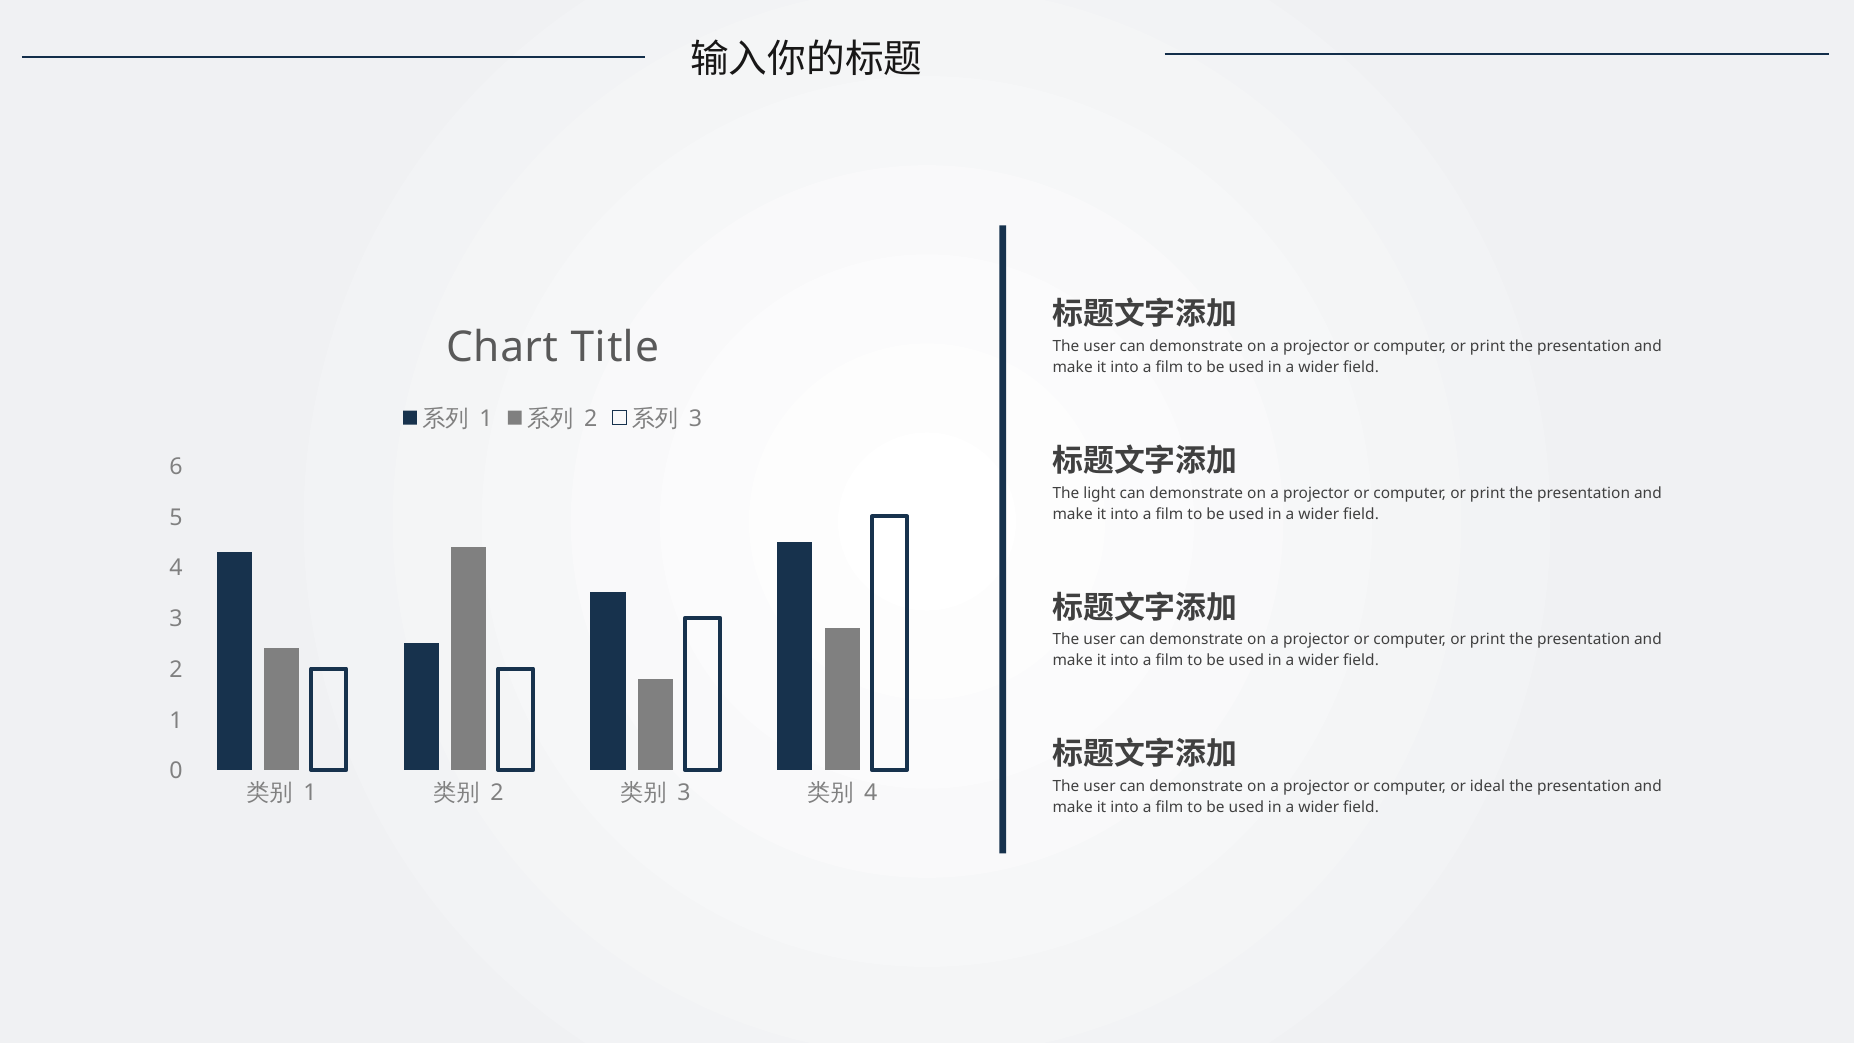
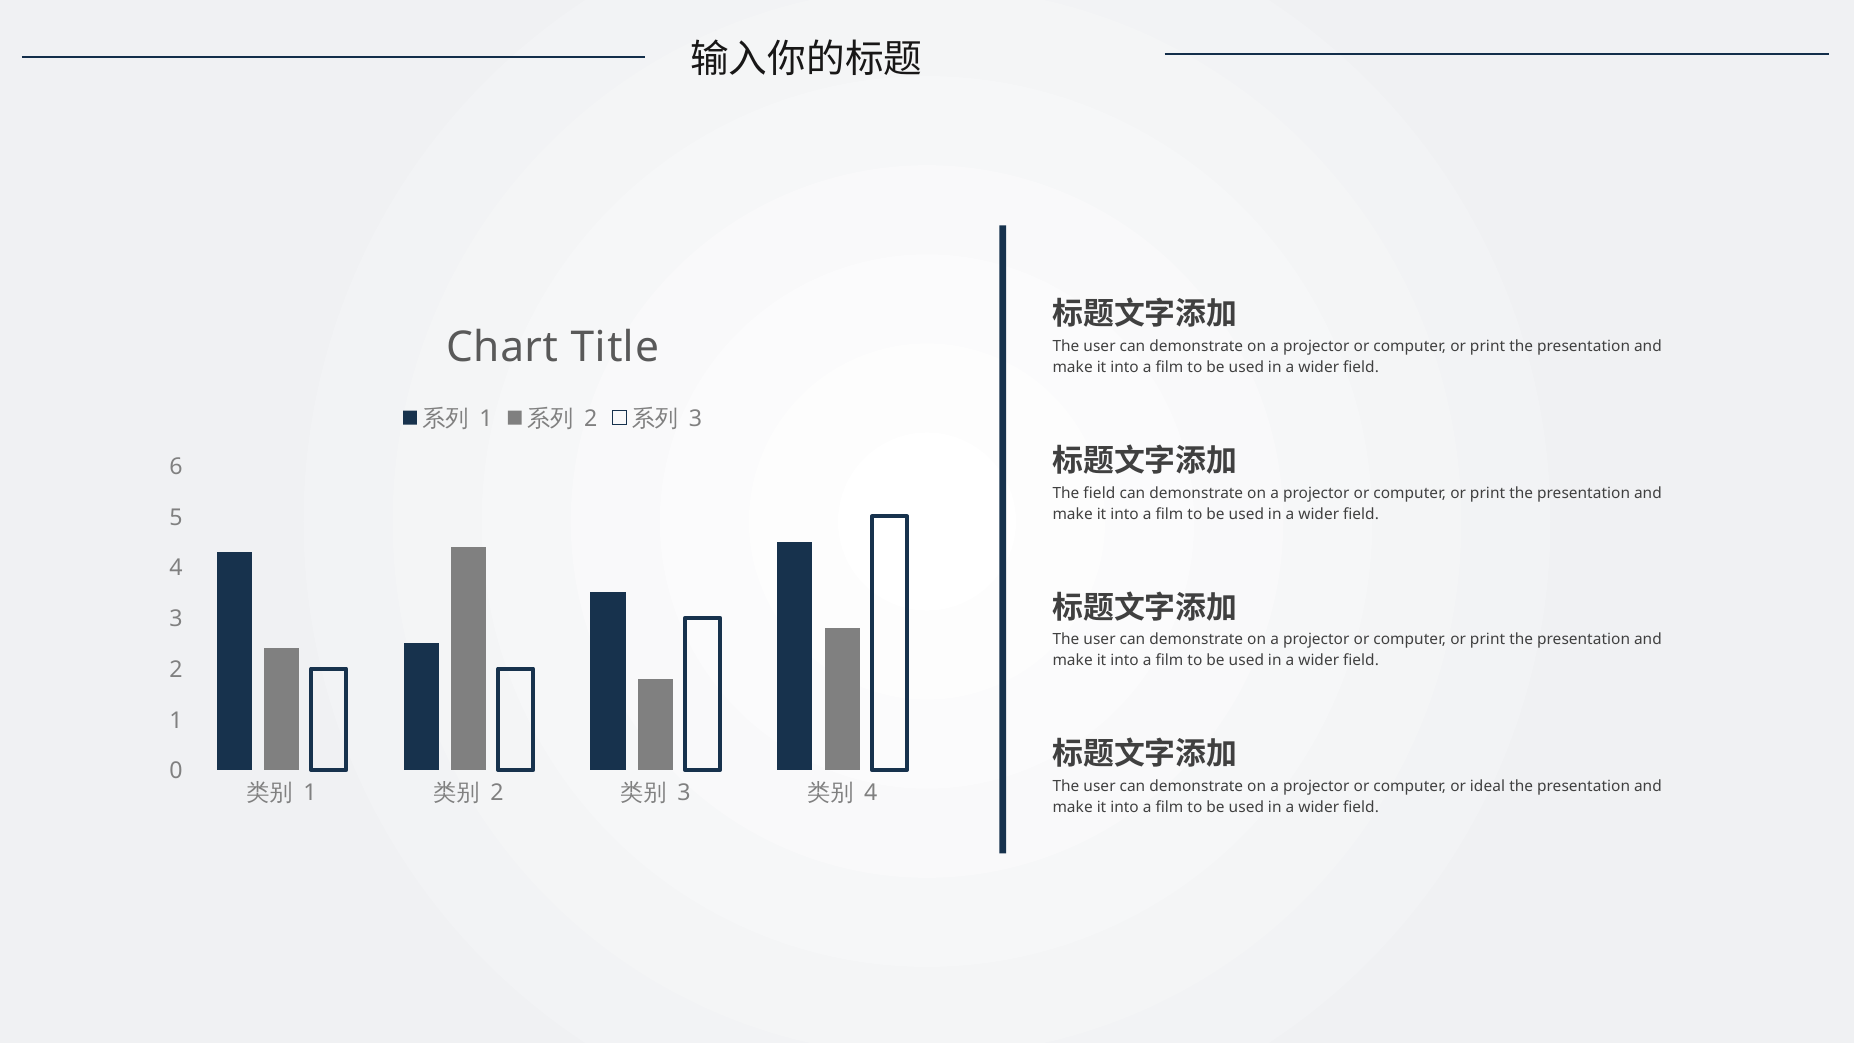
The light: light -> field
